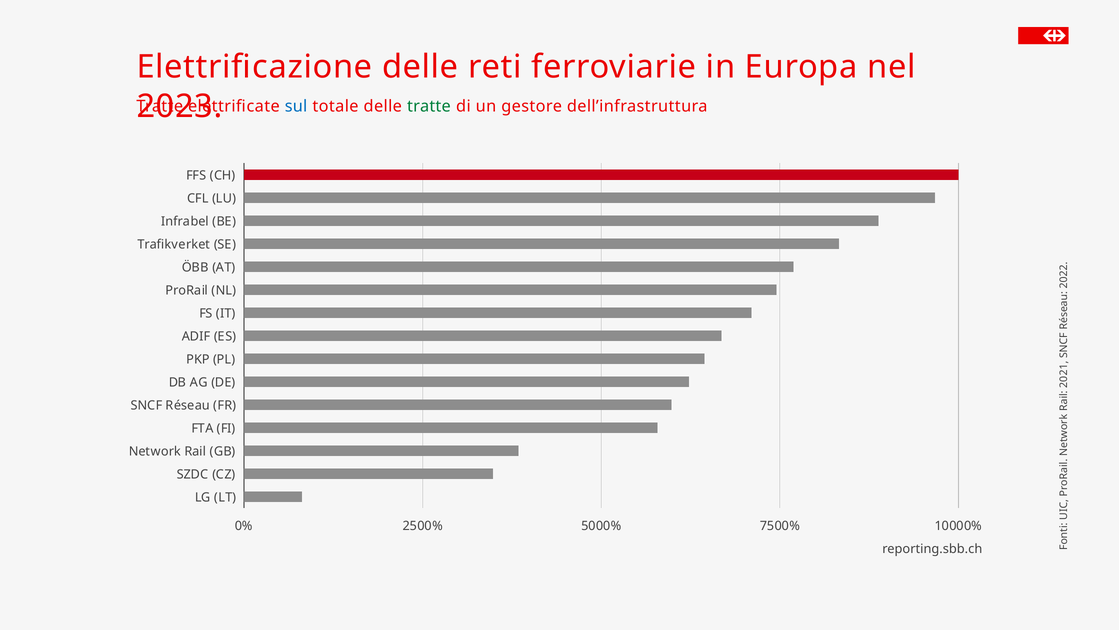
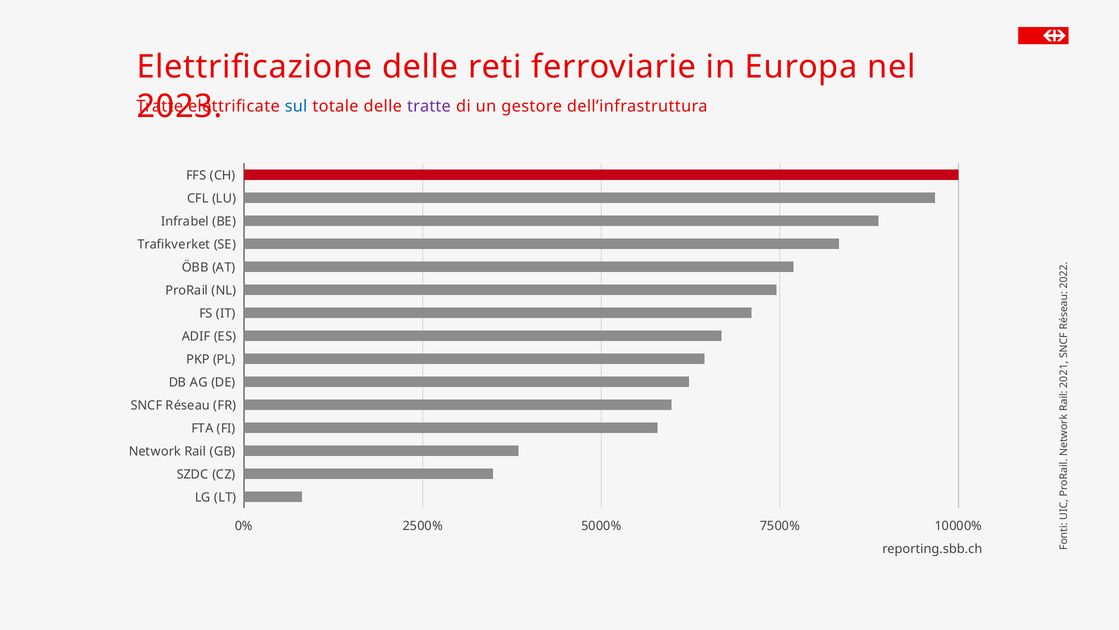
tratte at (429, 106) colour: green -> purple
